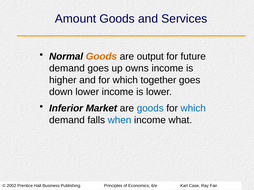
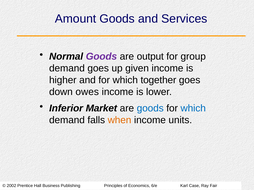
Goods at (101, 57) colour: orange -> purple
future: future -> group
owns: owns -> given
down lower: lower -> owes
when colour: blue -> orange
what: what -> units
